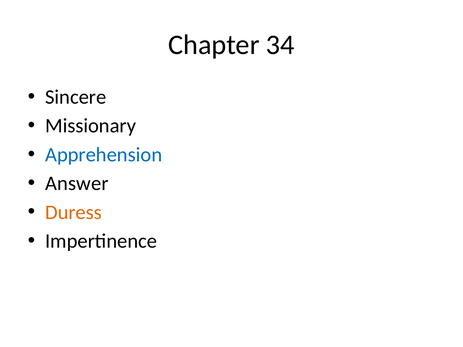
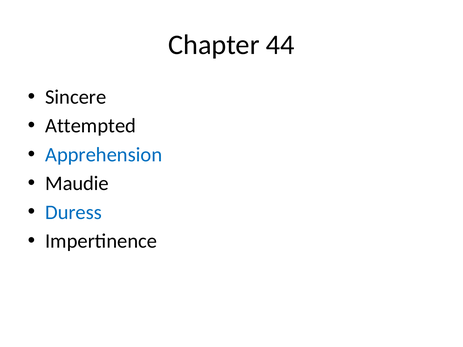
34: 34 -> 44
Missionary: Missionary -> Attempted
Answer: Answer -> Maudie
Duress colour: orange -> blue
